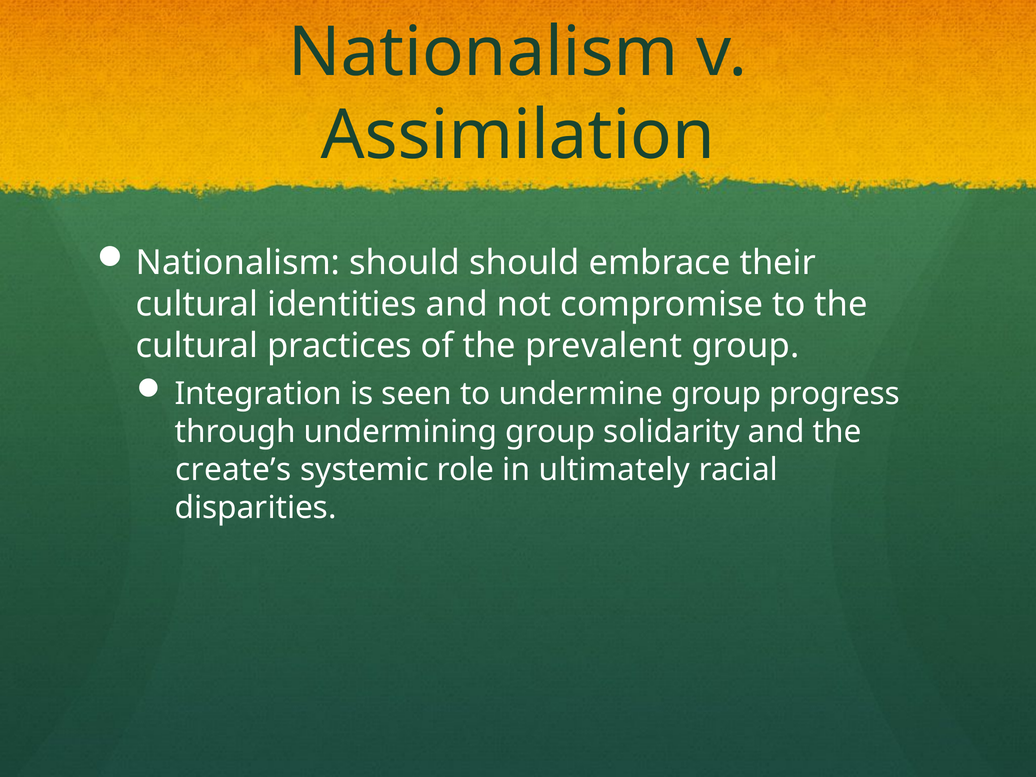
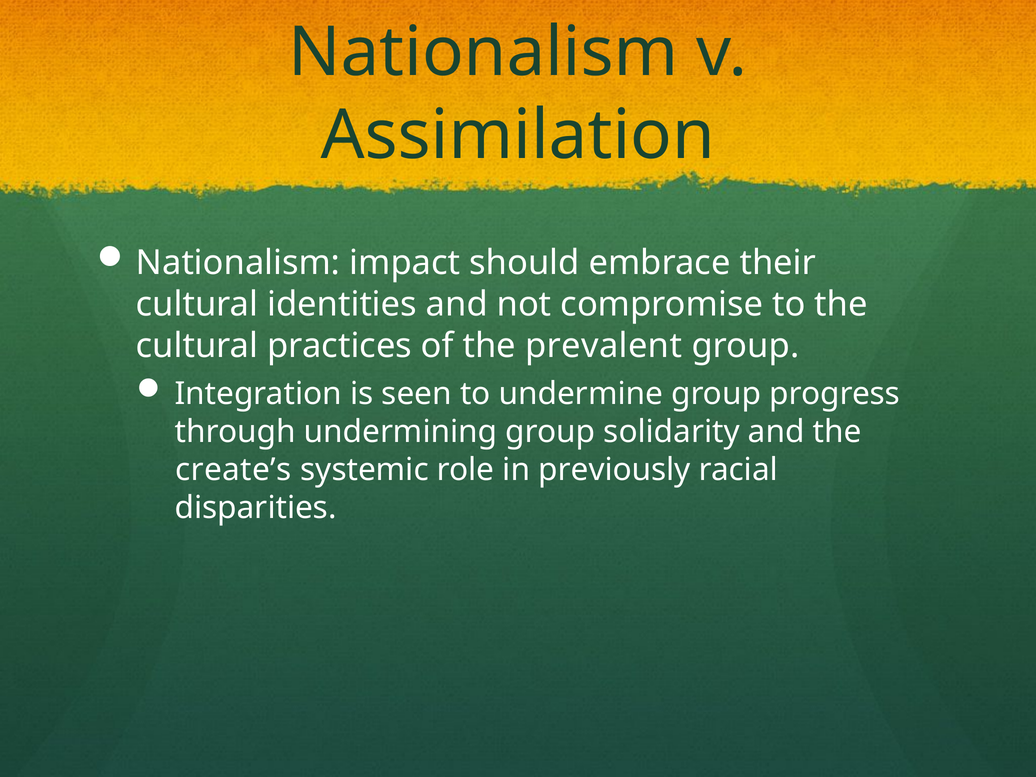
Nationalism should: should -> impact
ultimately: ultimately -> previously
